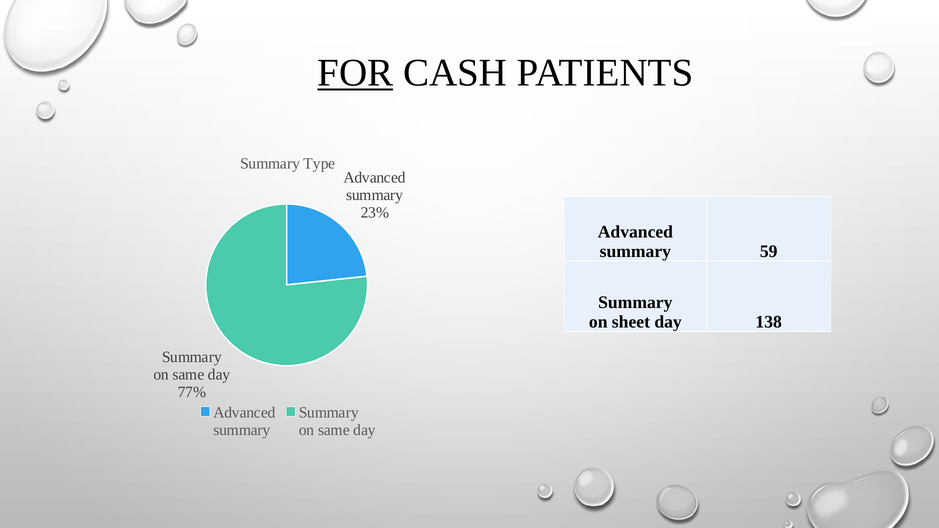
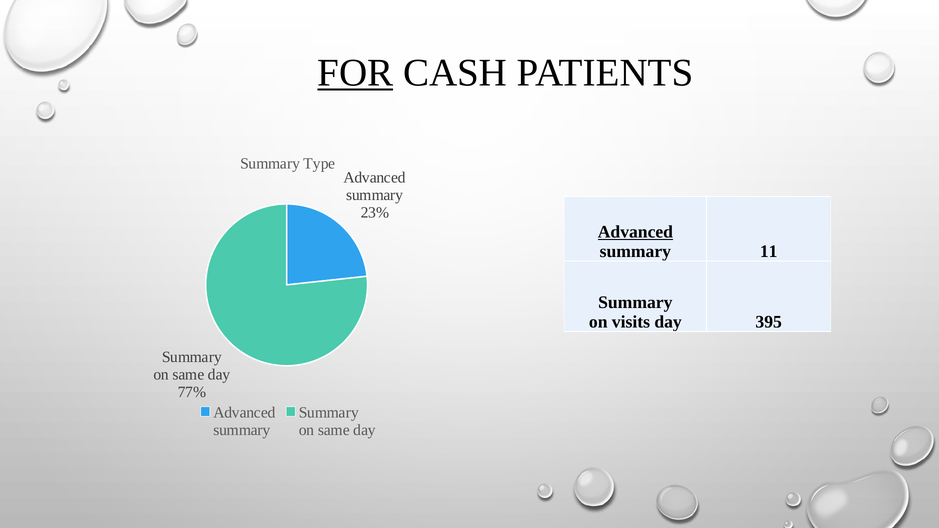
Advanced at (635, 232) underline: none -> present
59: 59 -> 11
sheet: sheet -> visits
138: 138 -> 395
